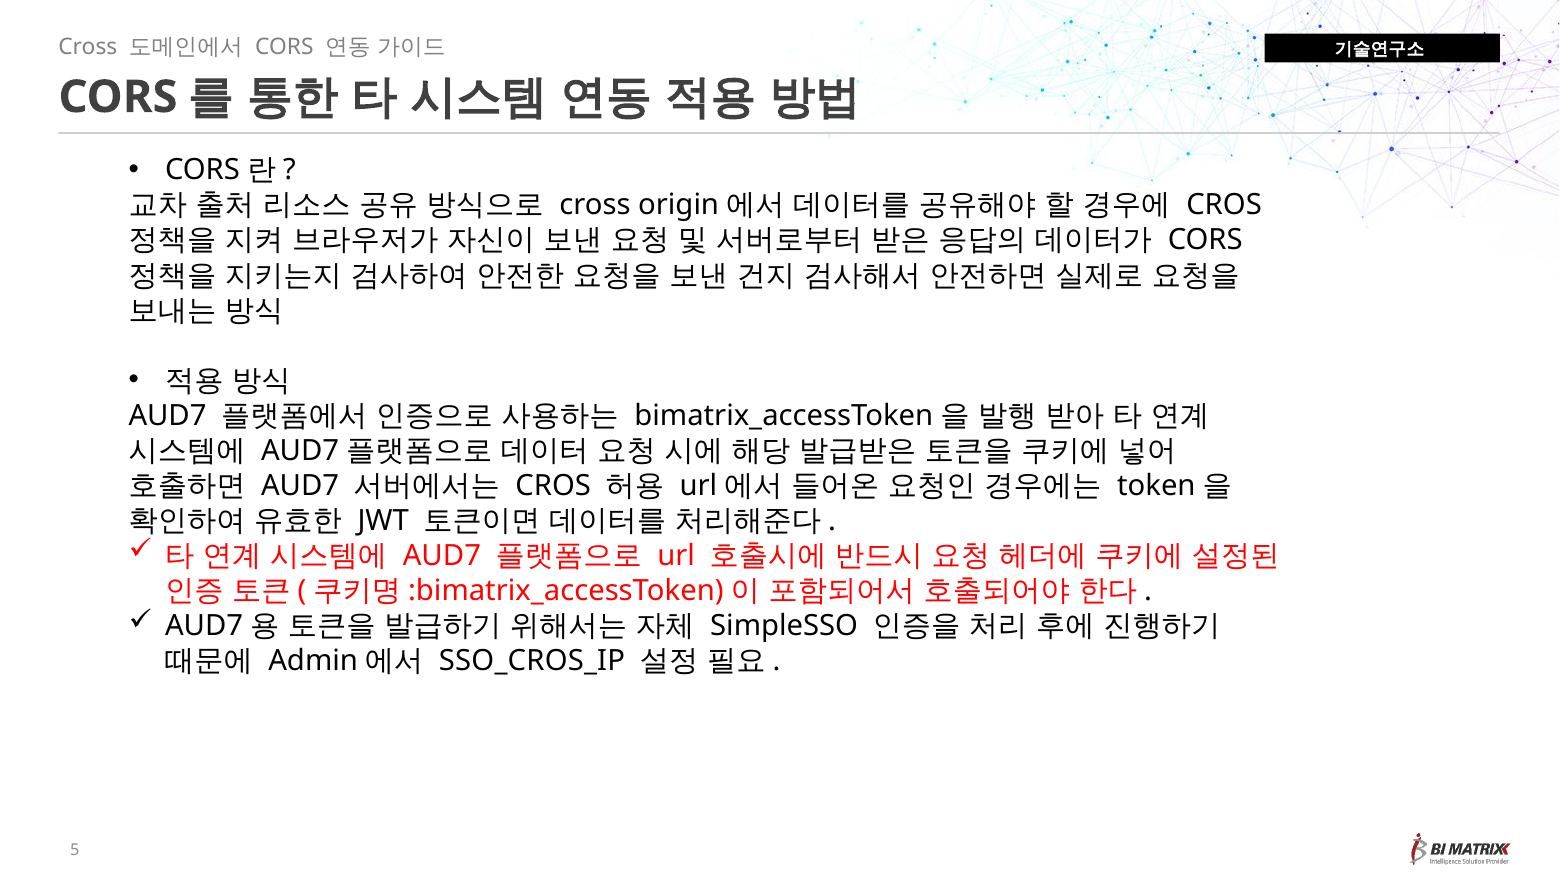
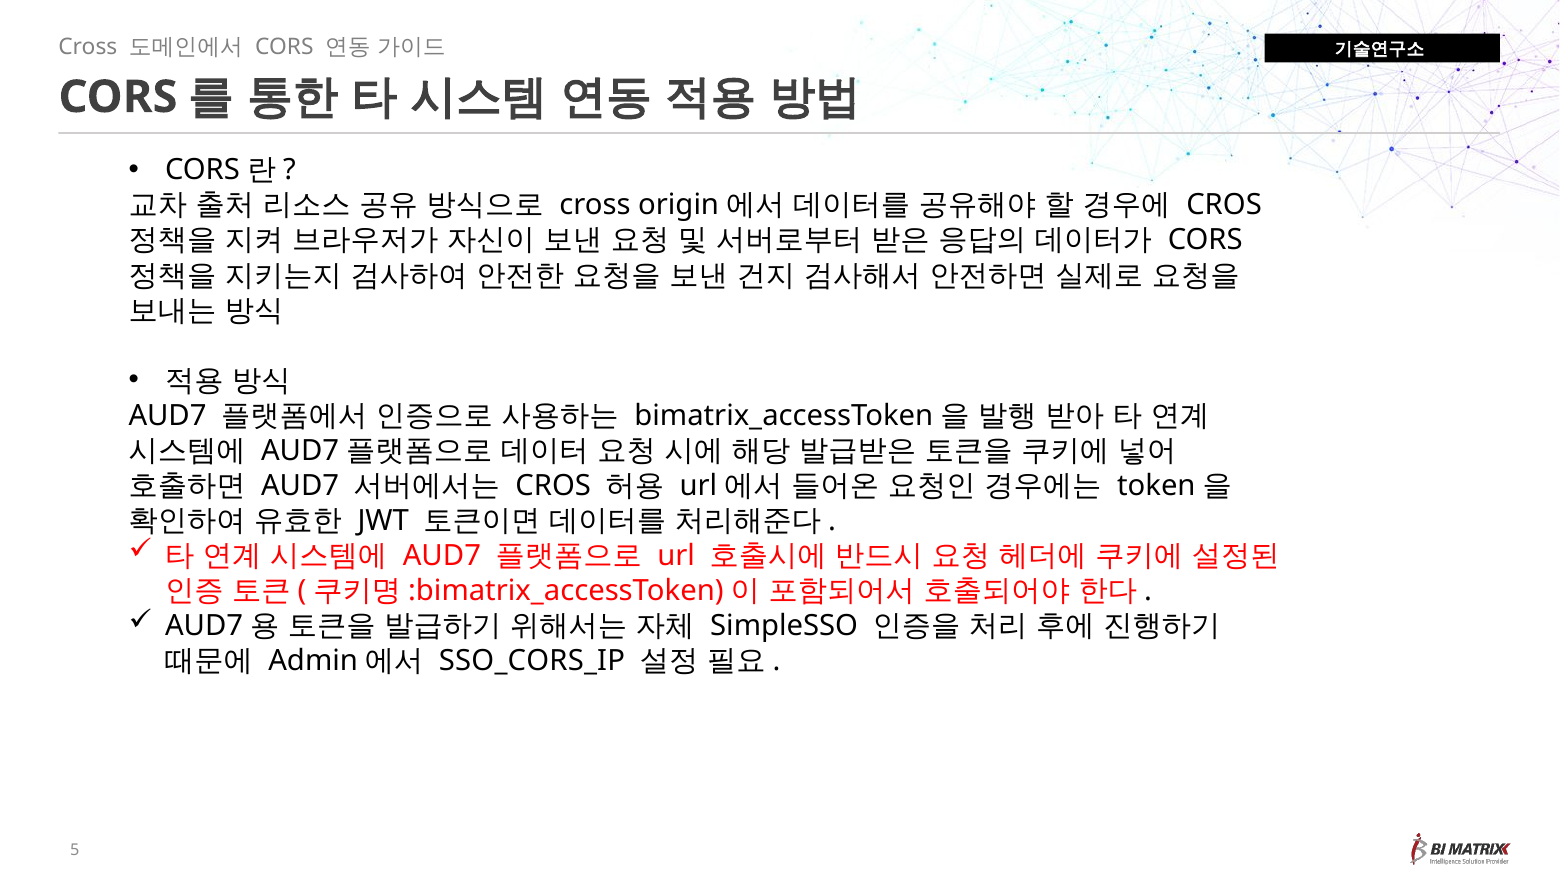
SSO_CROS_IP: SSO_CROS_IP -> SSO_CORS_IP
